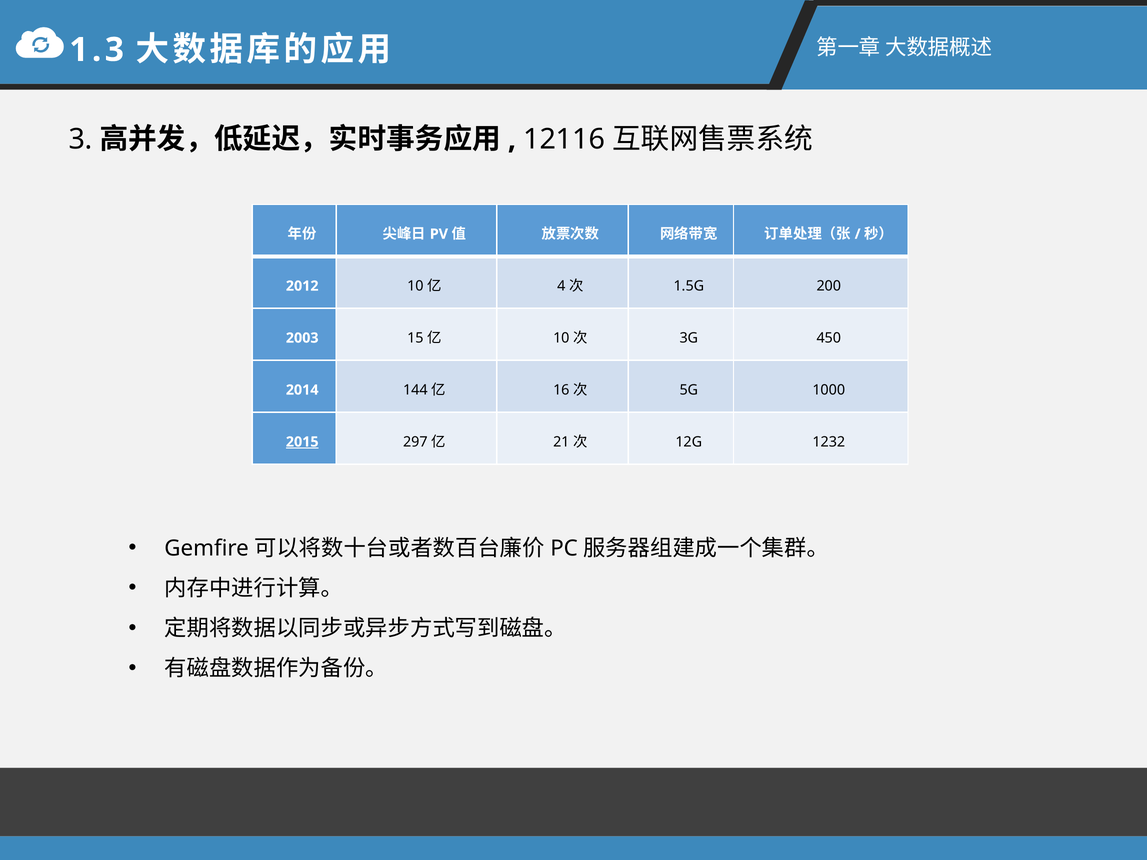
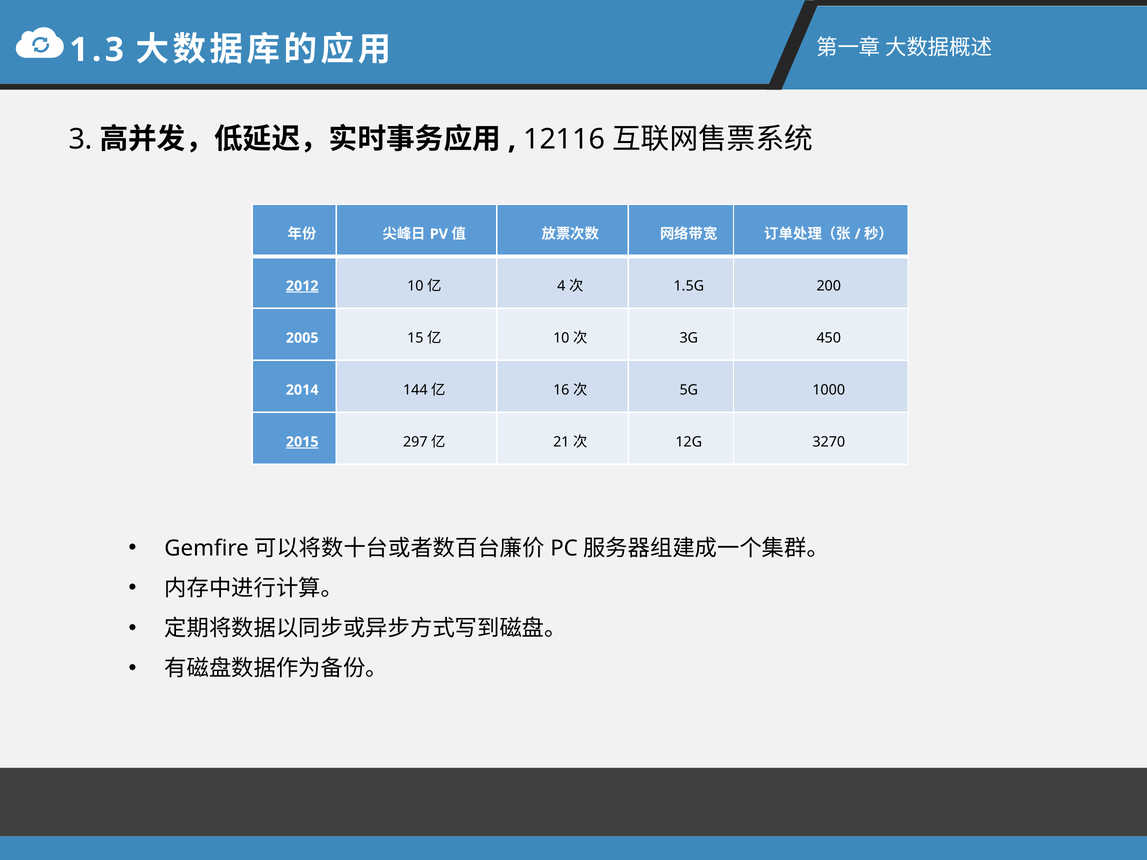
2012 underline: none -> present
2003: 2003 -> 2005
1232: 1232 -> 3270
